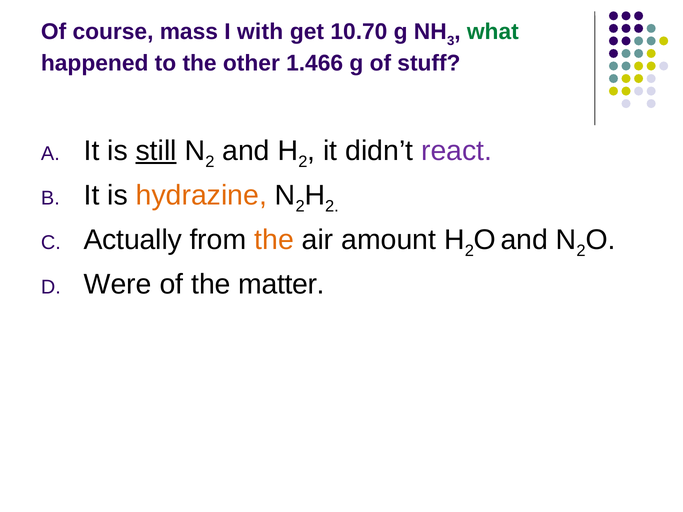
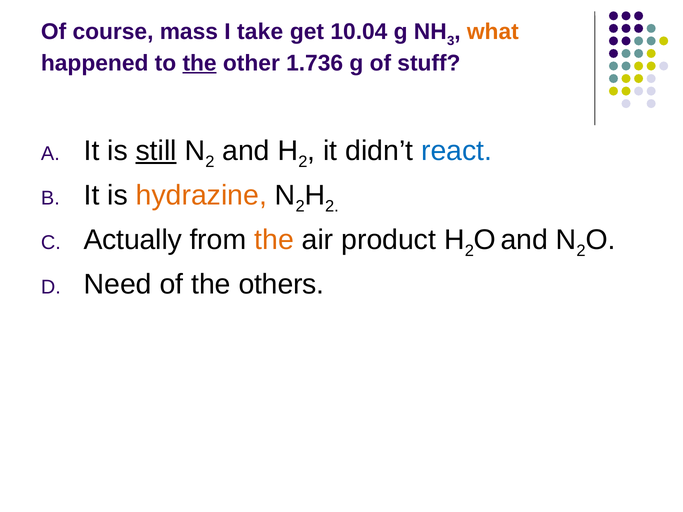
with: with -> take
10.70: 10.70 -> 10.04
what colour: green -> orange
the at (200, 63) underline: none -> present
1.466: 1.466 -> 1.736
react colour: purple -> blue
amount: amount -> product
Were: Were -> Need
matter: matter -> others
